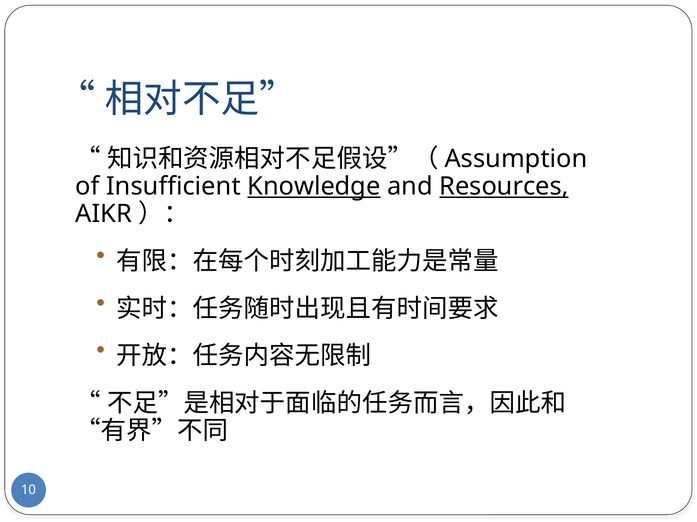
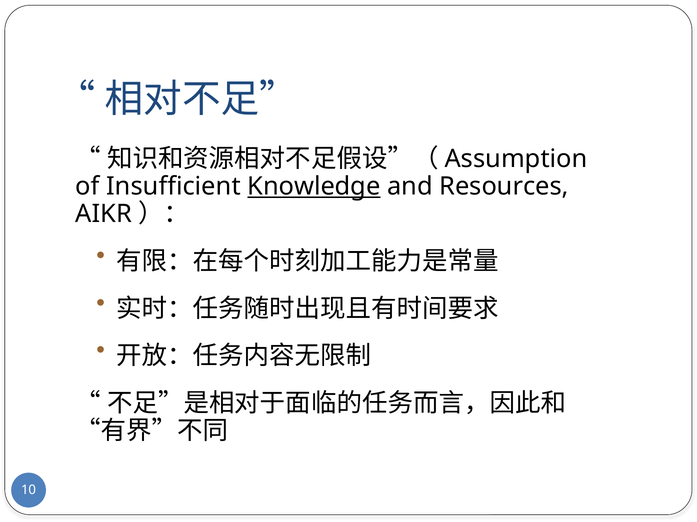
Resources underline: present -> none
